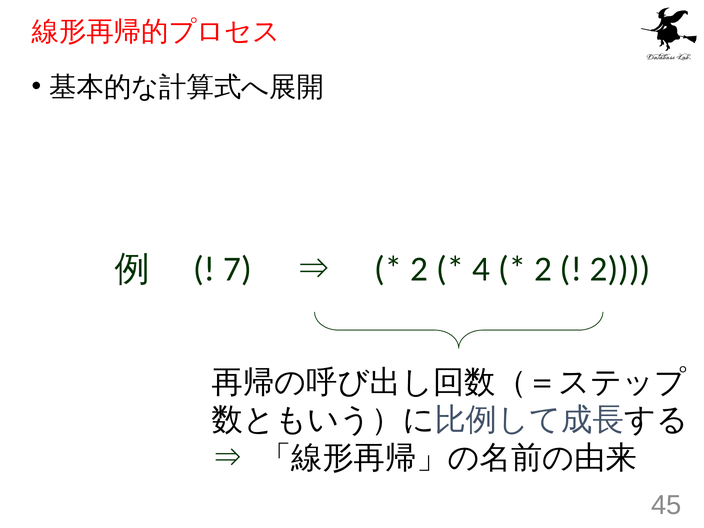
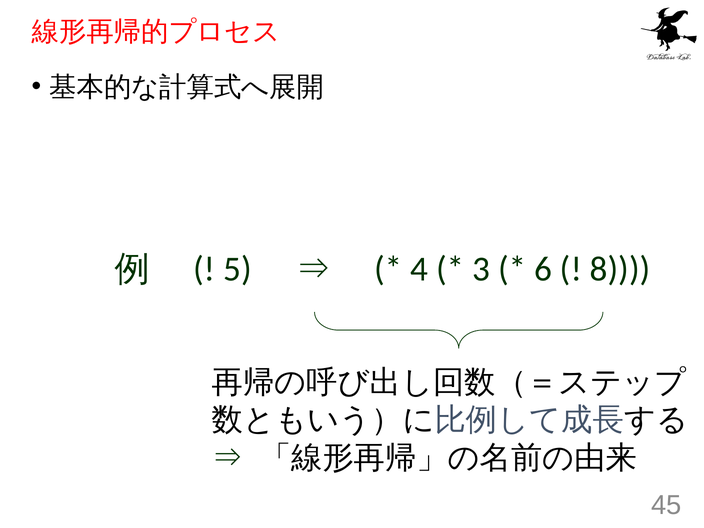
7: 7 -> 5
2 at (419, 269): 2 -> 4
4: 4 -> 3
2 at (543, 269): 2 -> 6
2 at (620, 269): 2 -> 8
